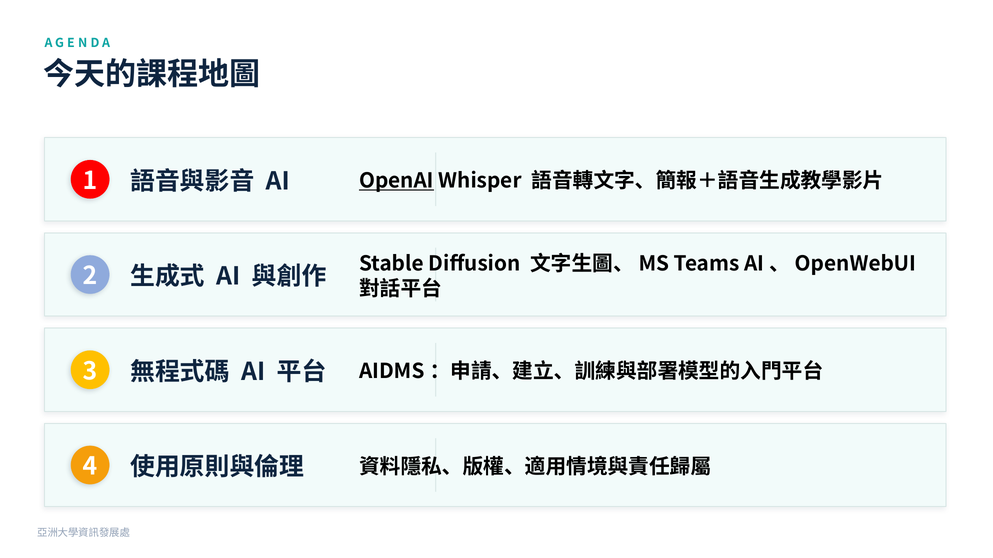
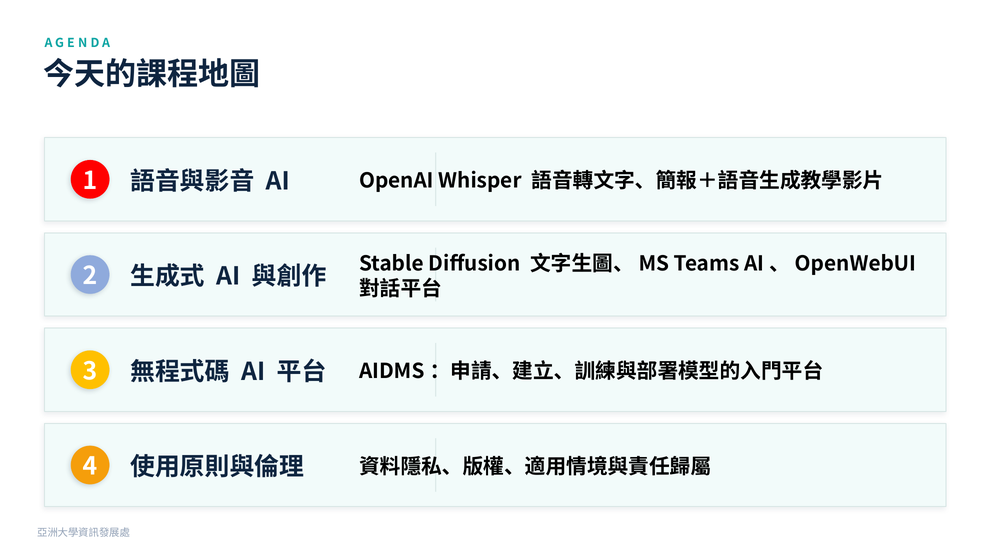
OpenAI underline: present -> none
